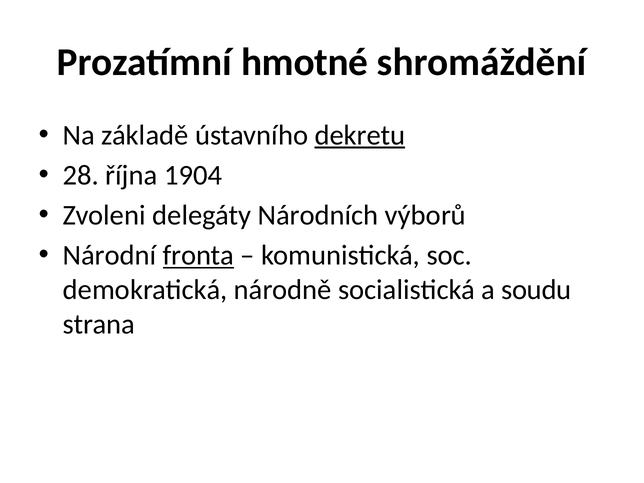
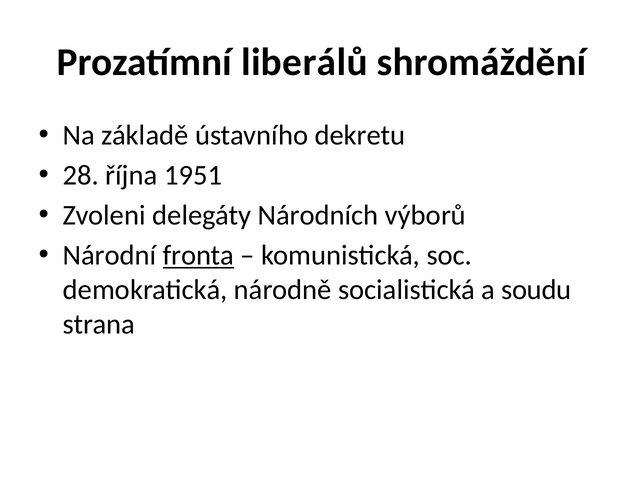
hmotné: hmotné -> liberálů
dekretu underline: present -> none
1904: 1904 -> 1951
